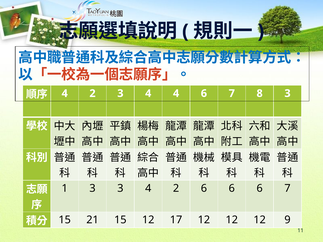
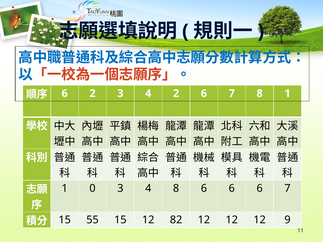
4 at (65, 93): 4 -> 6
4 4: 4 -> 2
8 3: 3 -> 1
1 3: 3 -> 0
3 4 2: 2 -> 8
21: 21 -> 55
17: 17 -> 82
